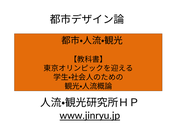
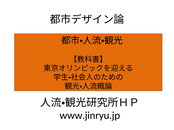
www.jinryu.jp underline: present -> none
